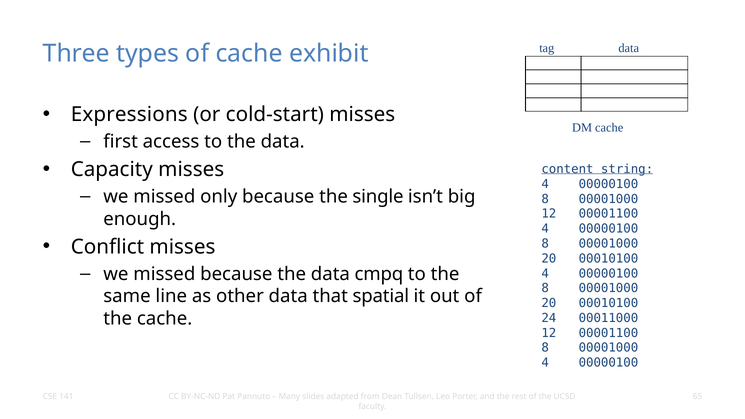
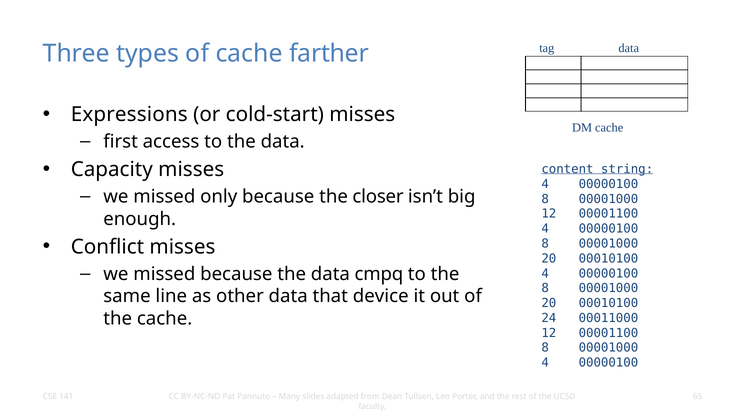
exhibit: exhibit -> farther
single: single -> closer
spatial: spatial -> device
